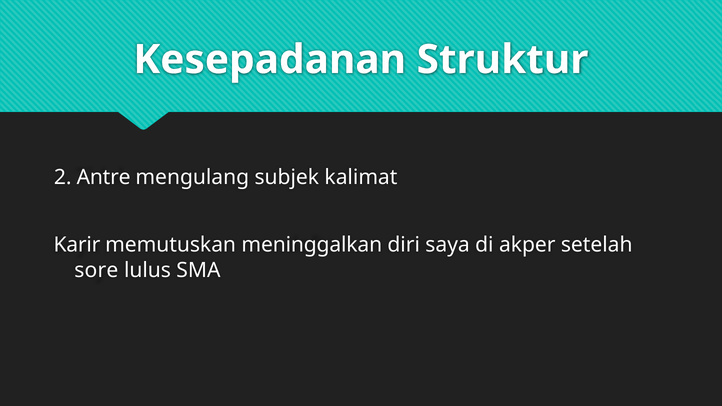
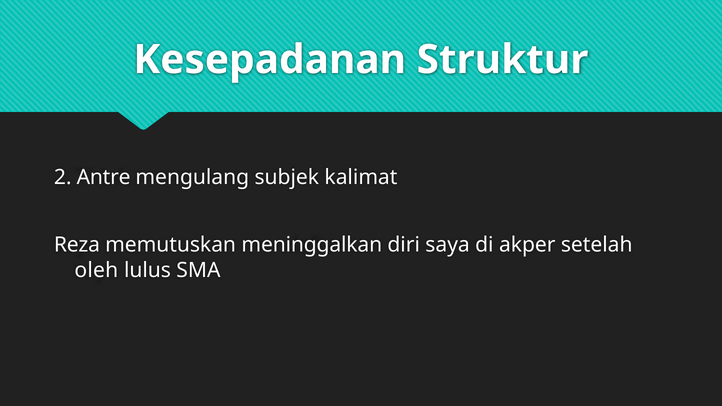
Karir: Karir -> Reza
sore: sore -> oleh
